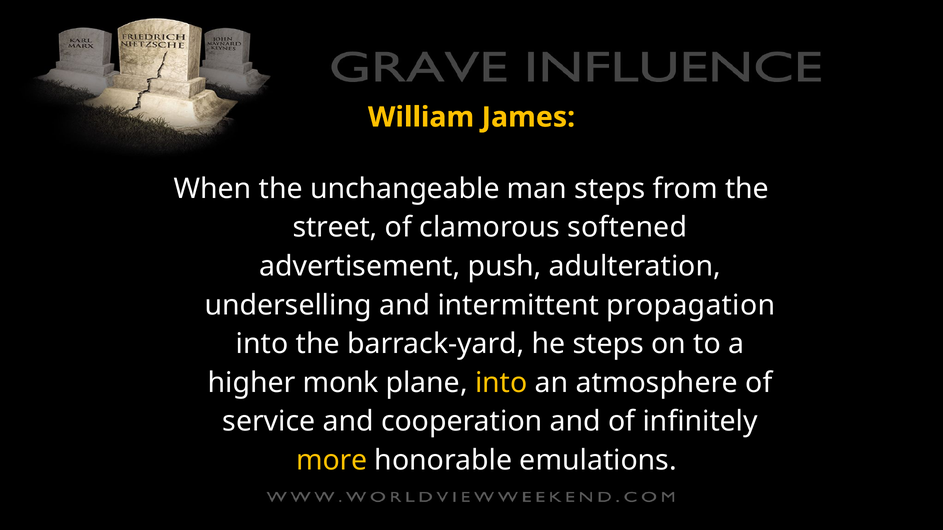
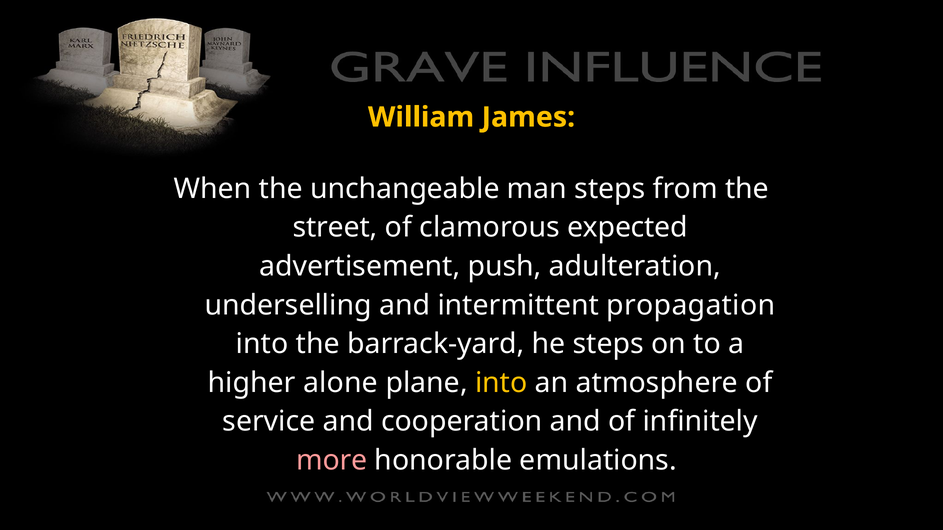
softened: softened -> expected
monk: monk -> alone
more colour: yellow -> pink
